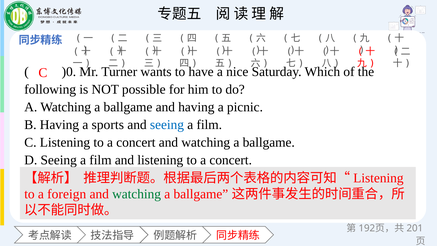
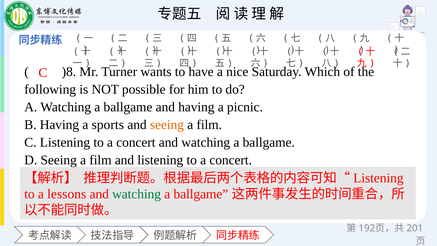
)0: )0 -> )8
seeing at (167, 125) colour: blue -> orange
foreign: foreign -> lessons
